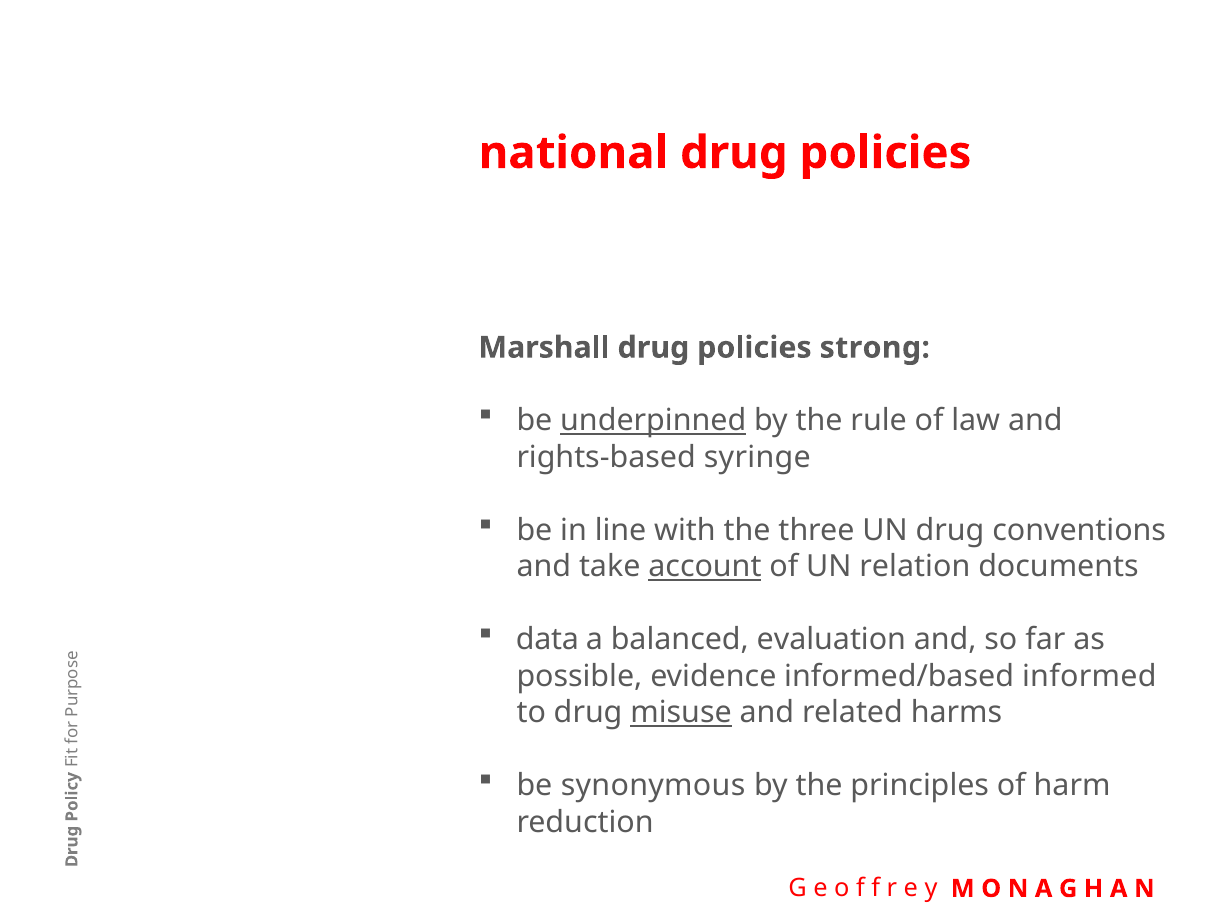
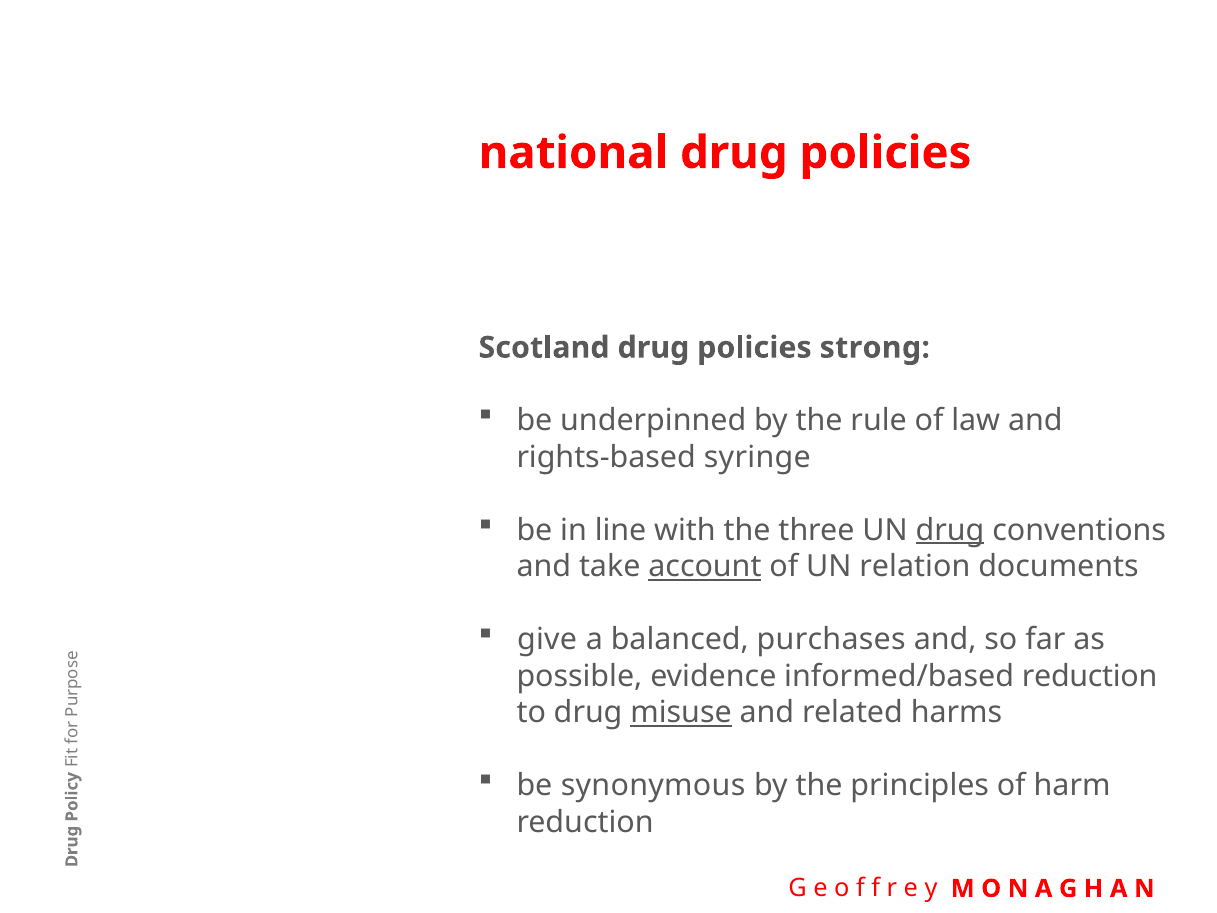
Marshall: Marshall -> Scotland
underpinned underline: present -> none
drug at (950, 530) underline: none -> present
data: data -> give
evaluation: evaluation -> purchases
informed/based informed: informed -> reduction
